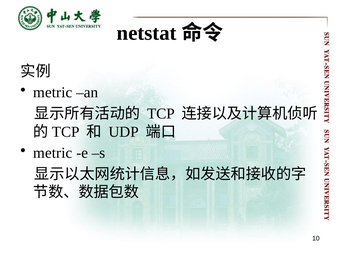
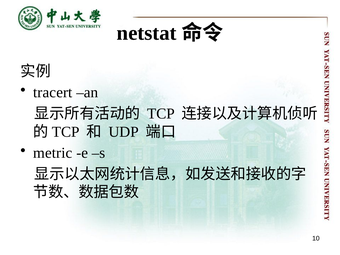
metric at (53, 92): metric -> tracert
